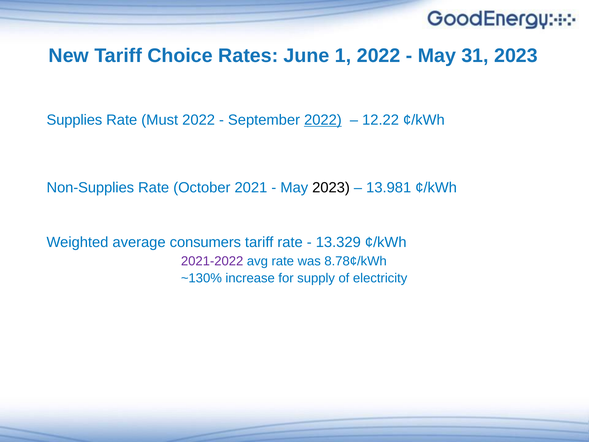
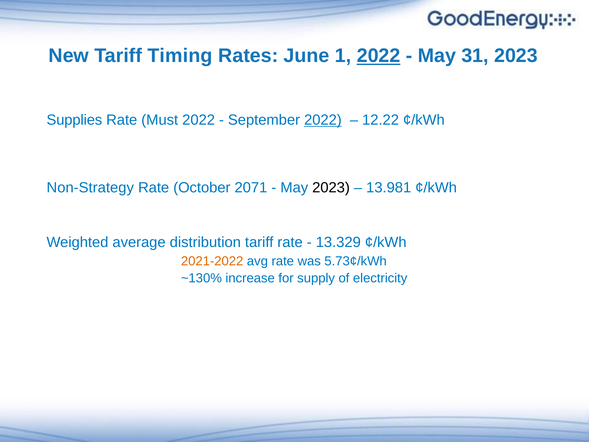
Choice: Choice -> Timing
2022 at (379, 56) underline: none -> present
Non-Supplies: Non-Supplies -> Non-Strategy
2021: 2021 -> 2071
consumers: consumers -> distribution
2021-2022 colour: purple -> orange
8.78¢/kWh: 8.78¢/kWh -> 5.73¢/kWh
